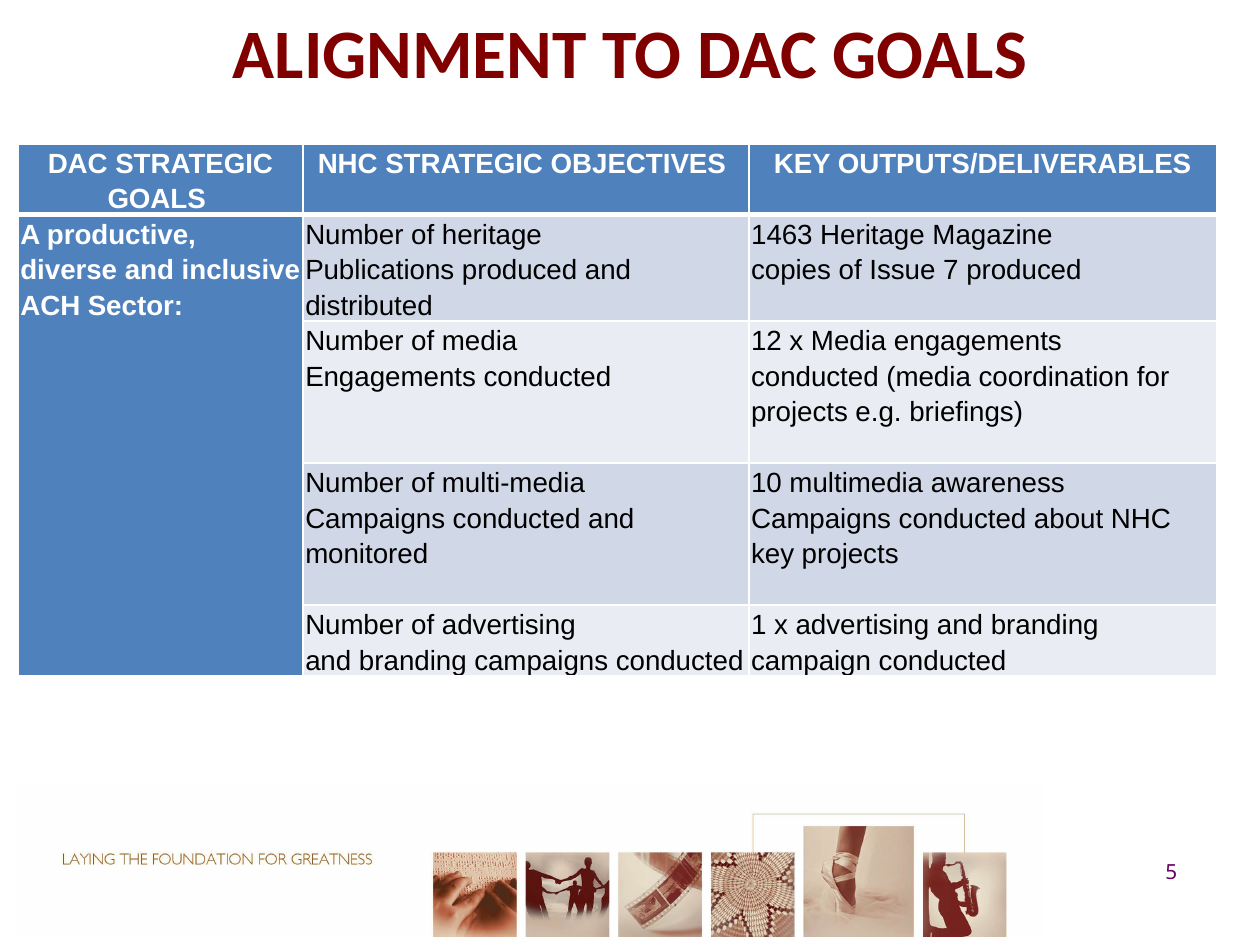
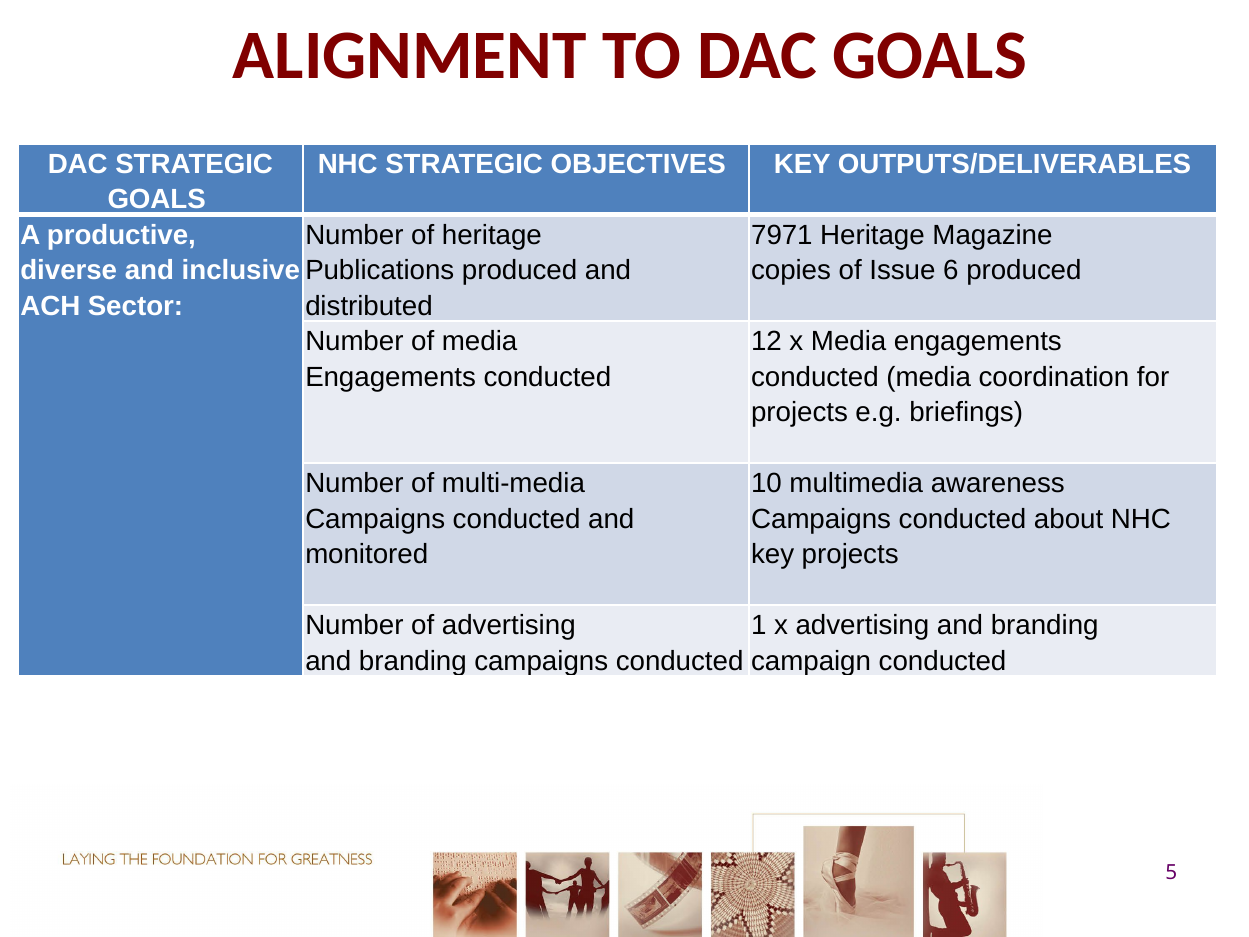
1463: 1463 -> 7971
7: 7 -> 6
